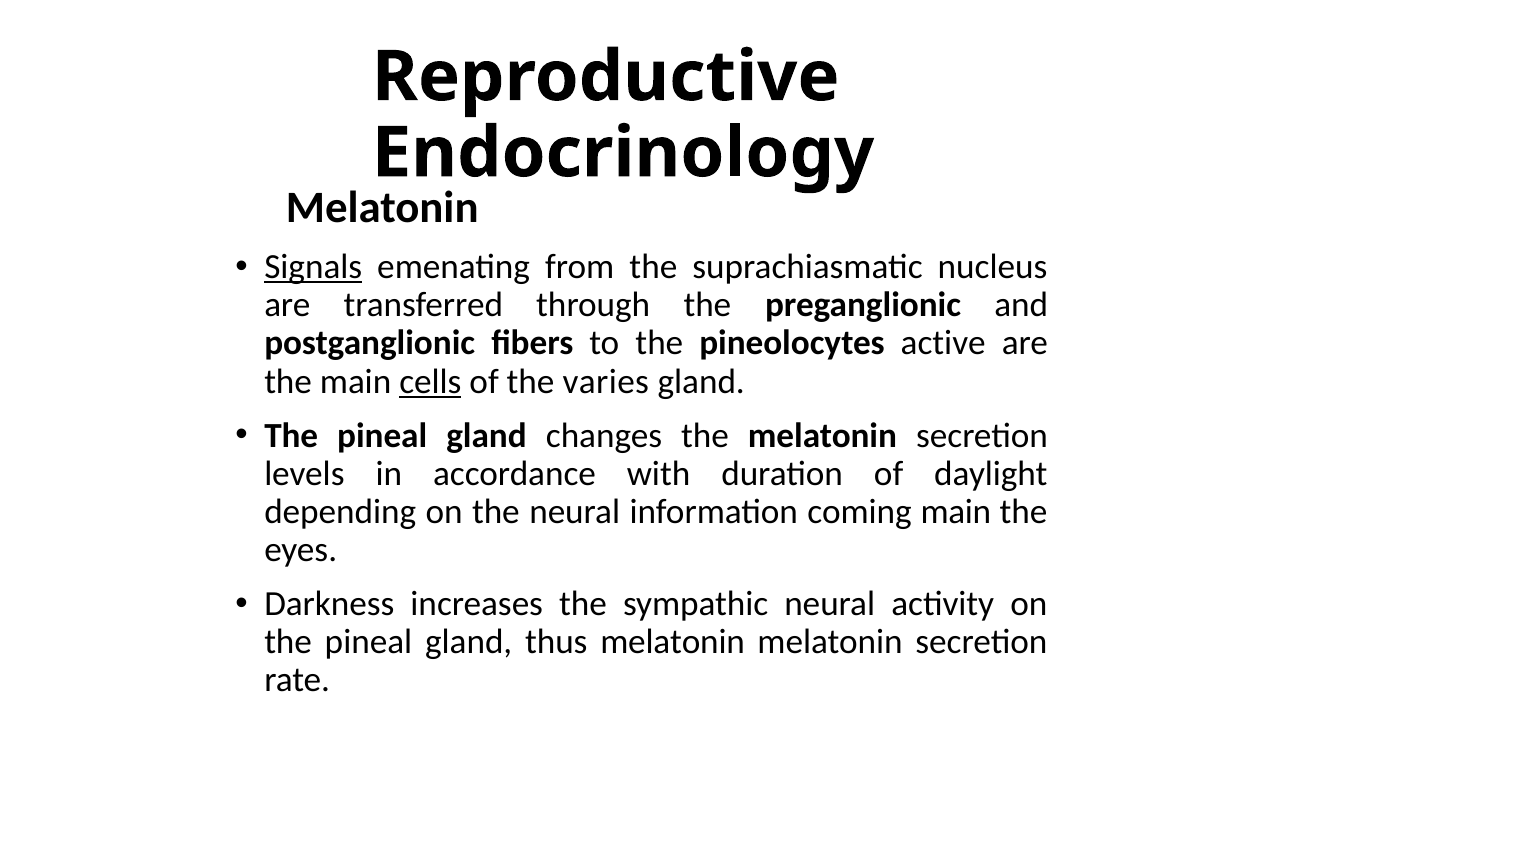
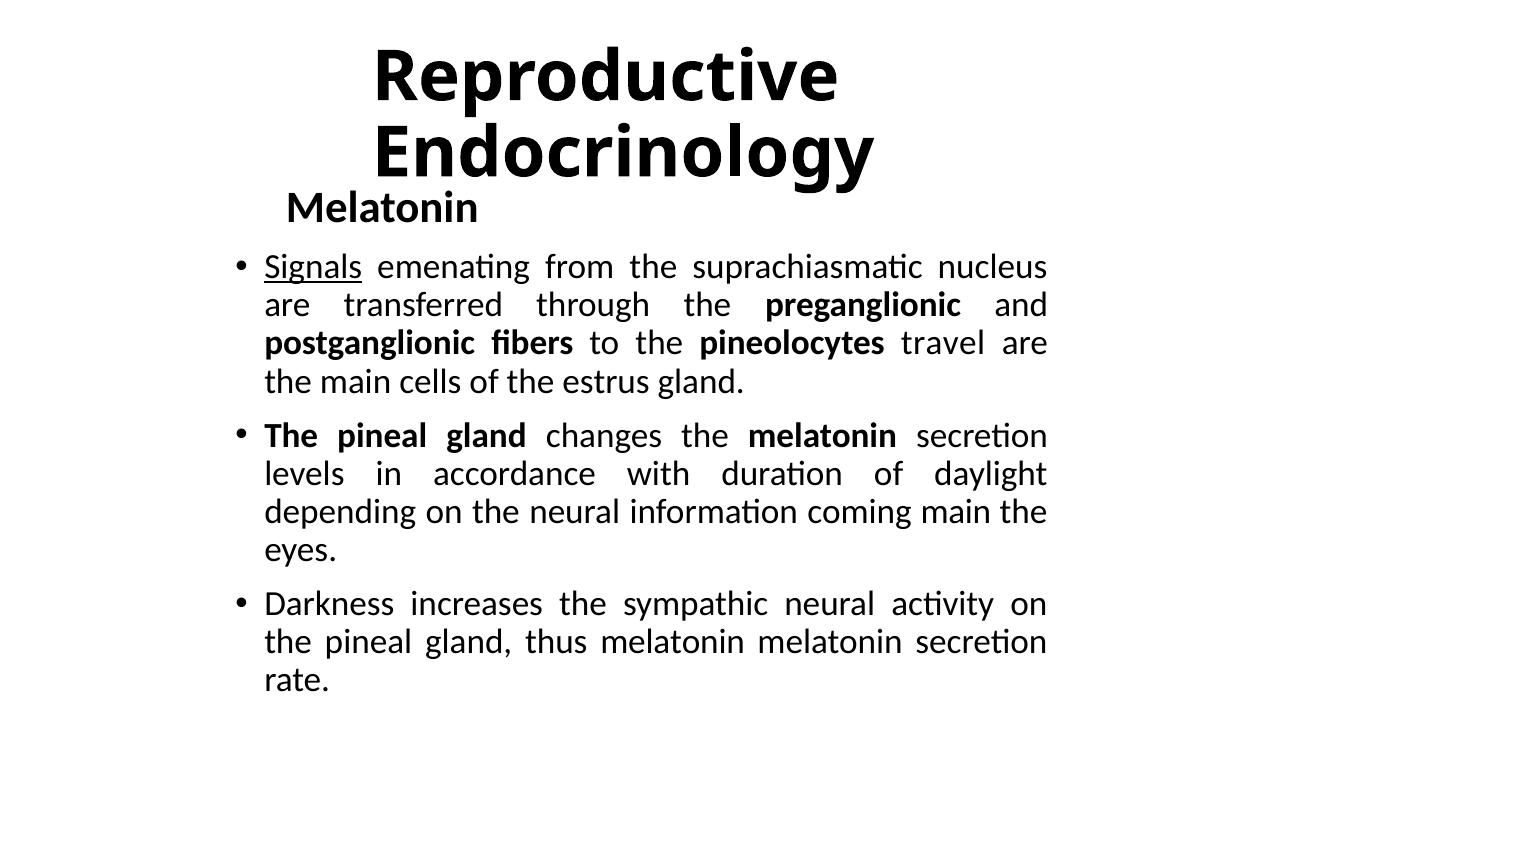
active: active -> travel
cells underline: present -> none
varies: varies -> estrus
